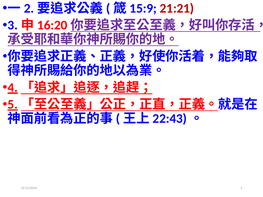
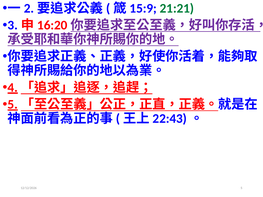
21:21 colour: red -> green
